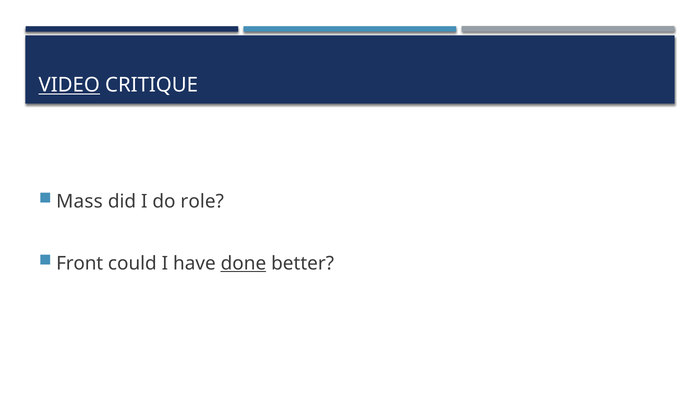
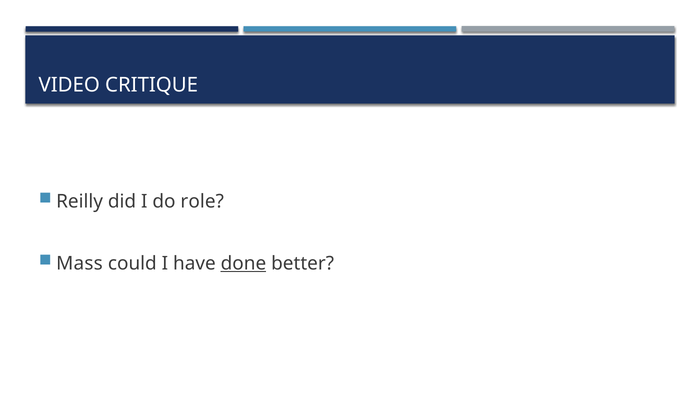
VIDEO underline: present -> none
Mass: Mass -> Reilly
Front: Front -> Mass
